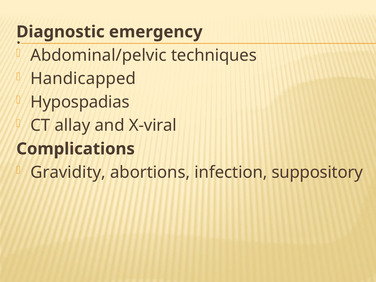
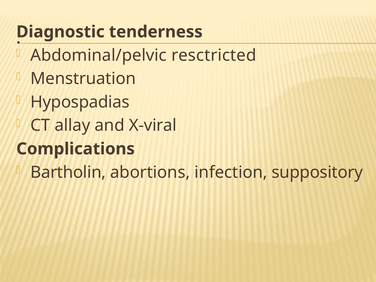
emergency: emergency -> tenderness
techniques: techniques -> resctricted
Handicapped: Handicapped -> Menstruation
Gravidity: Gravidity -> Bartholin
